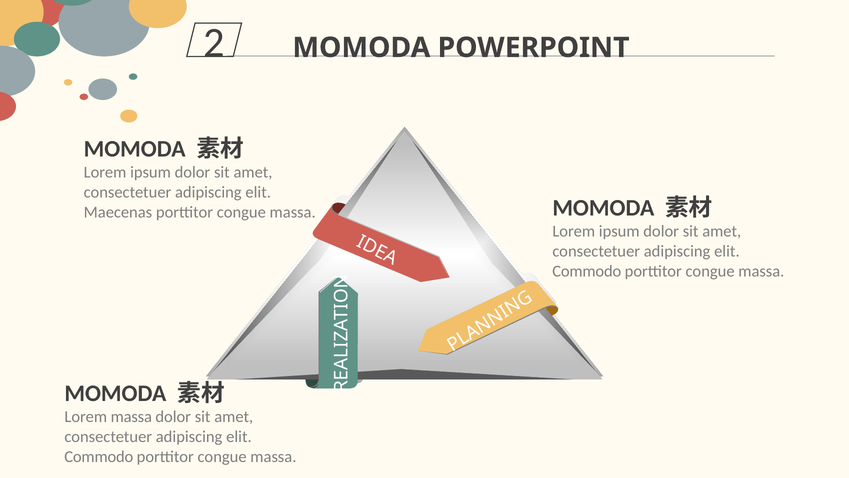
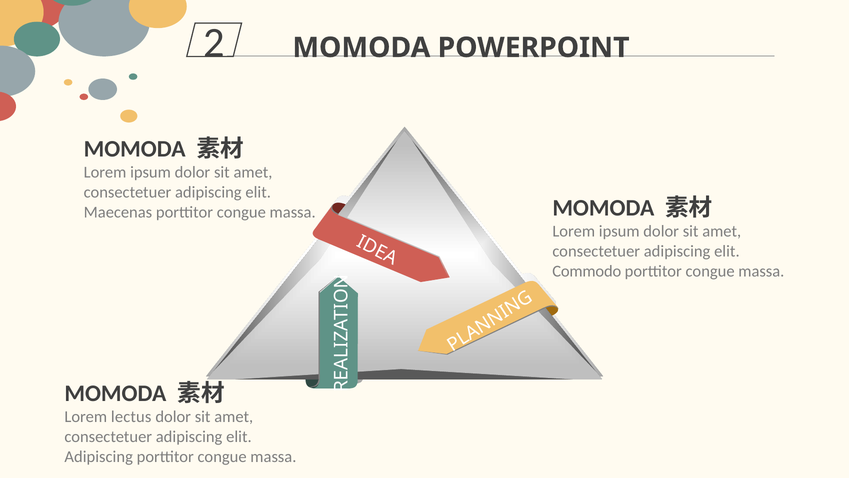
Lorem massa: massa -> lectus
Commodo at (99, 456): Commodo -> Adipiscing
